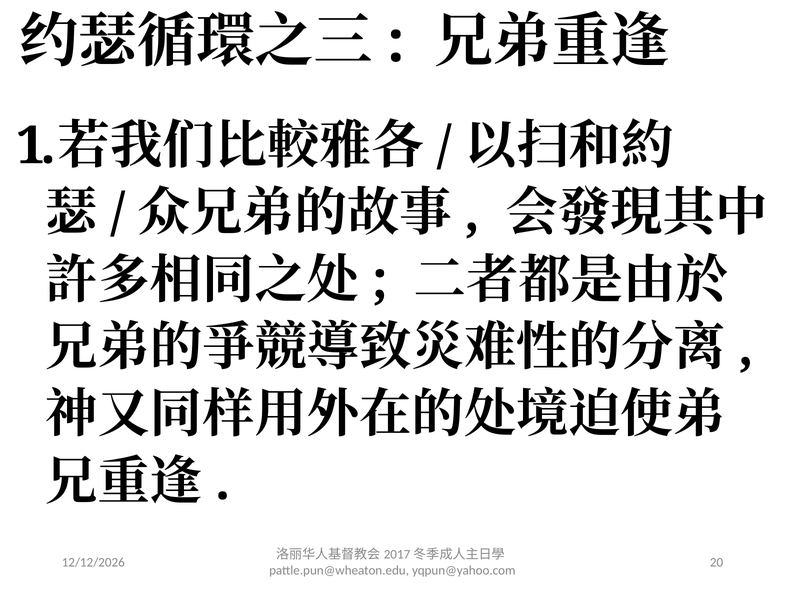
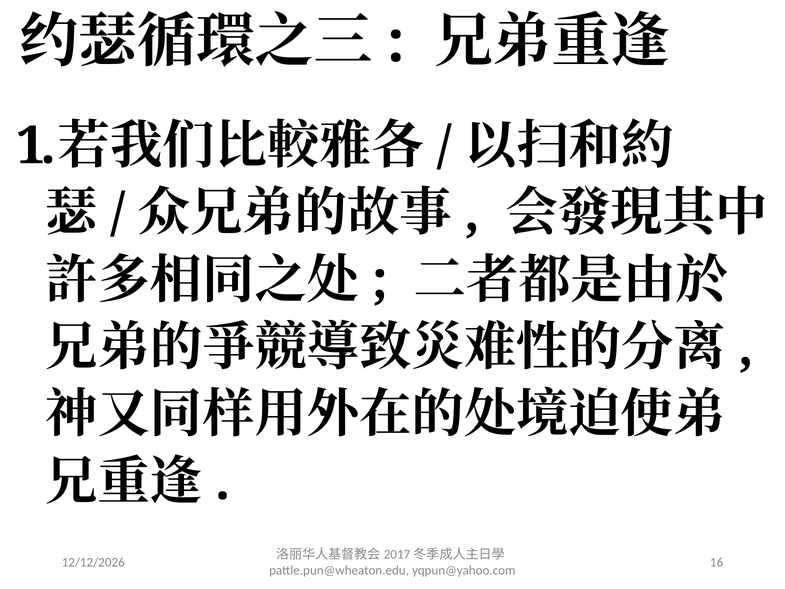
20: 20 -> 16
